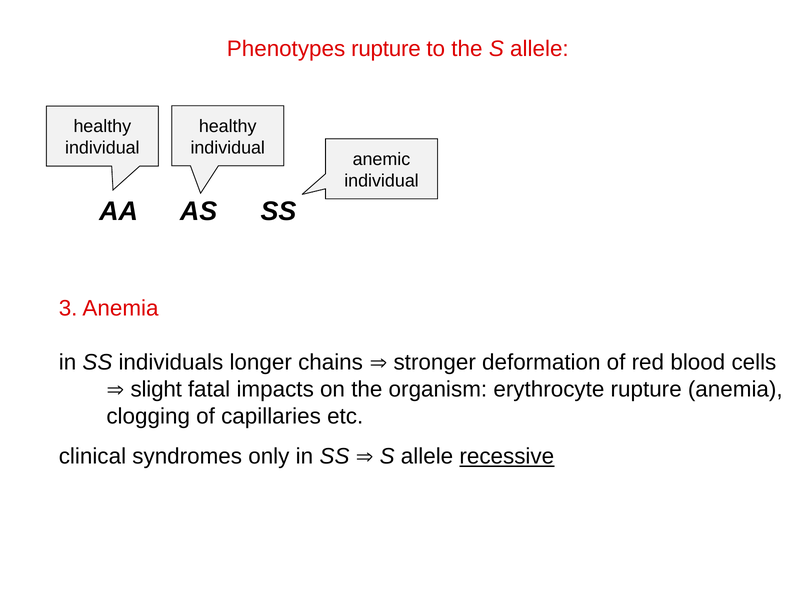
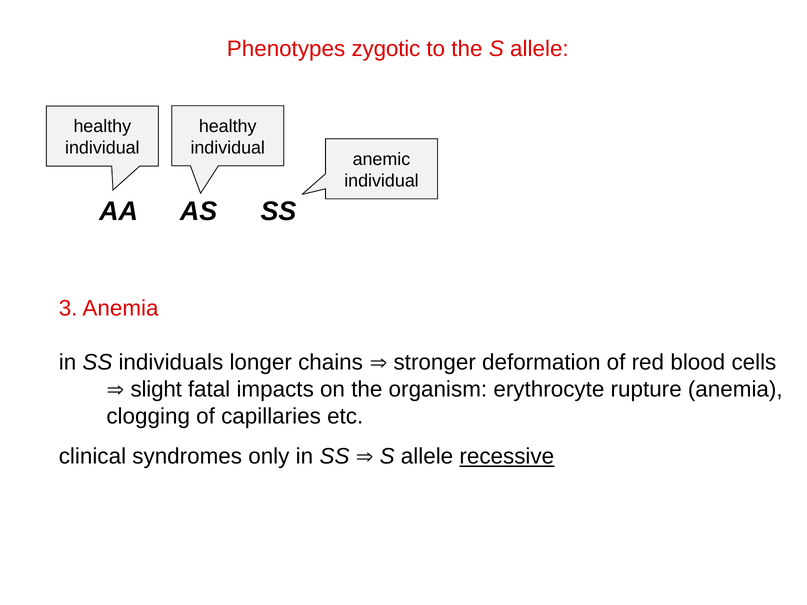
Phenotypes rupture: rupture -> zygotic
